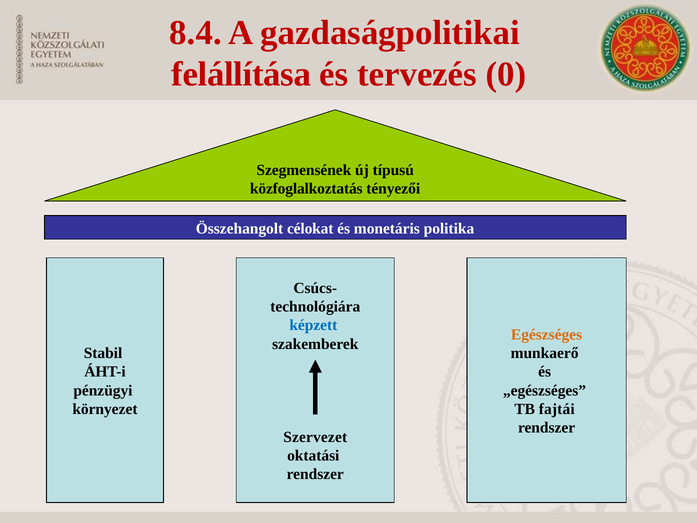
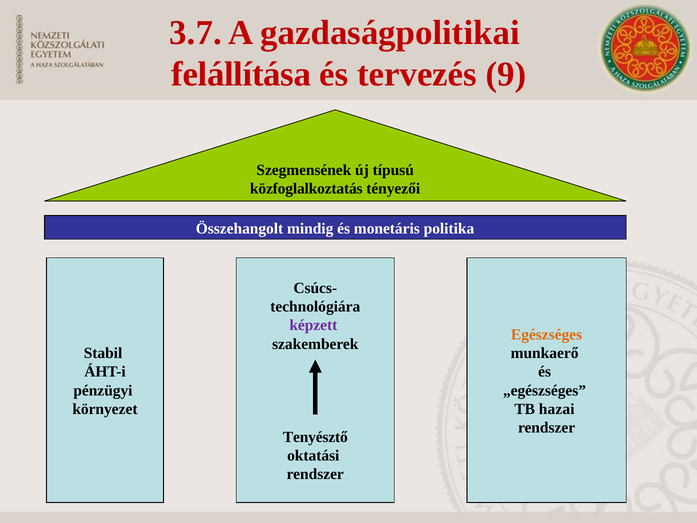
8.4: 8.4 -> 3.7
0: 0 -> 9
célokat: célokat -> mindig
képzett colour: blue -> purple
fajtái: fajtái -> hazai
Szervezet: Szervezet -> Tenyésztő
